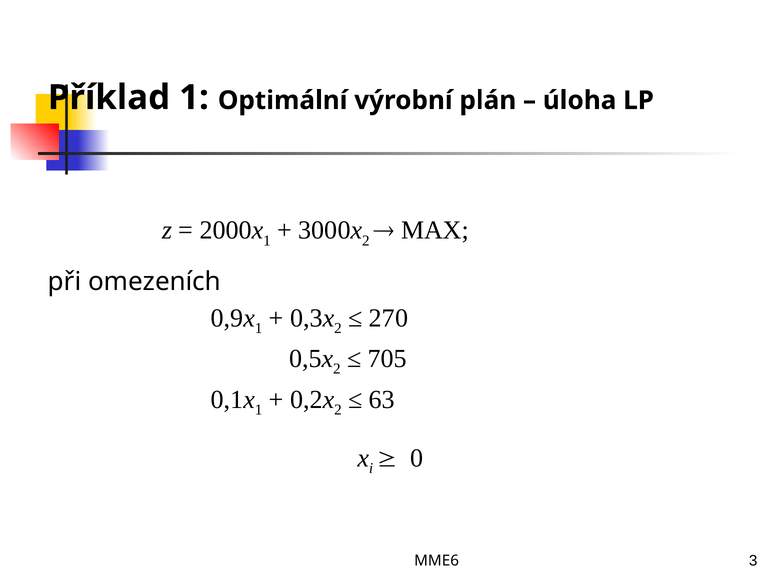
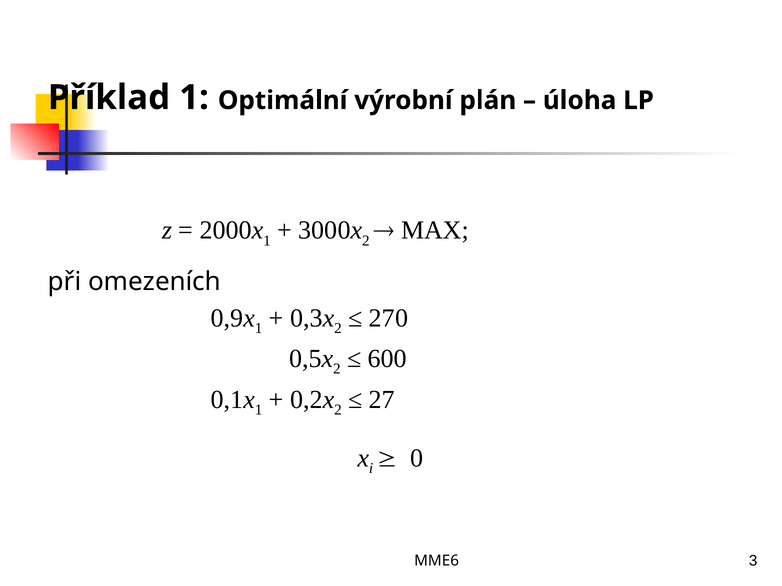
705: 705 -> 600
63: 63 -> 27
